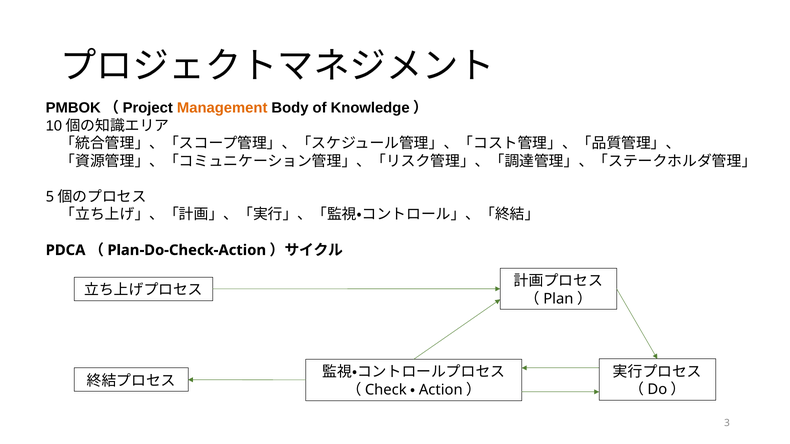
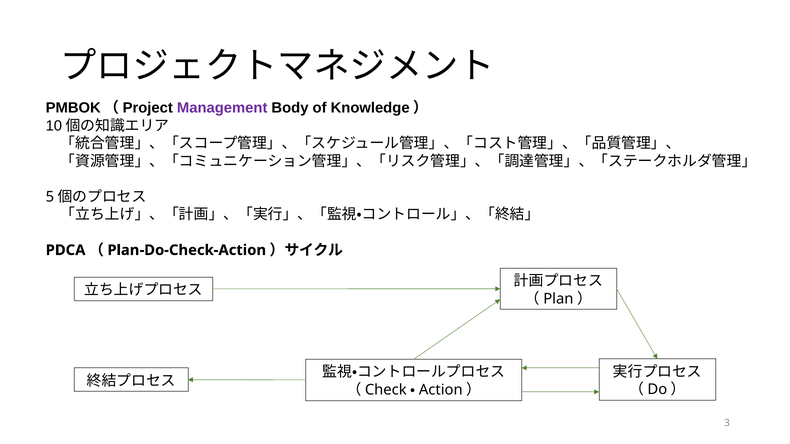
Management colour: orange -> purple
